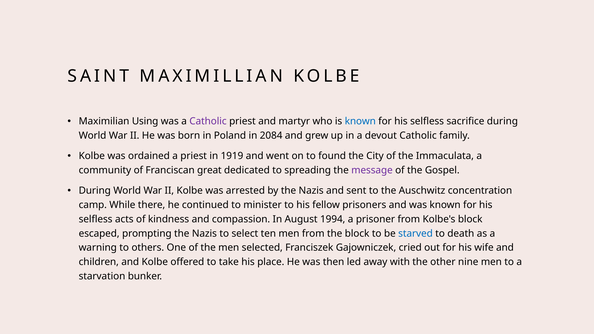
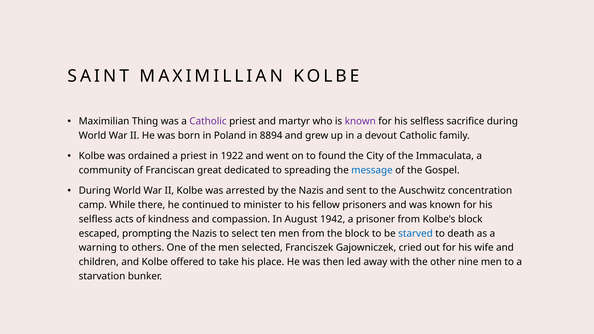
Using: Using -> Thing
known at (360, 121) colour: blue -> purple
2084: 2084 -> 8894
1919: 1919 -> 1922
message colour: purple -> blue
1994: 1994 -> 1942
